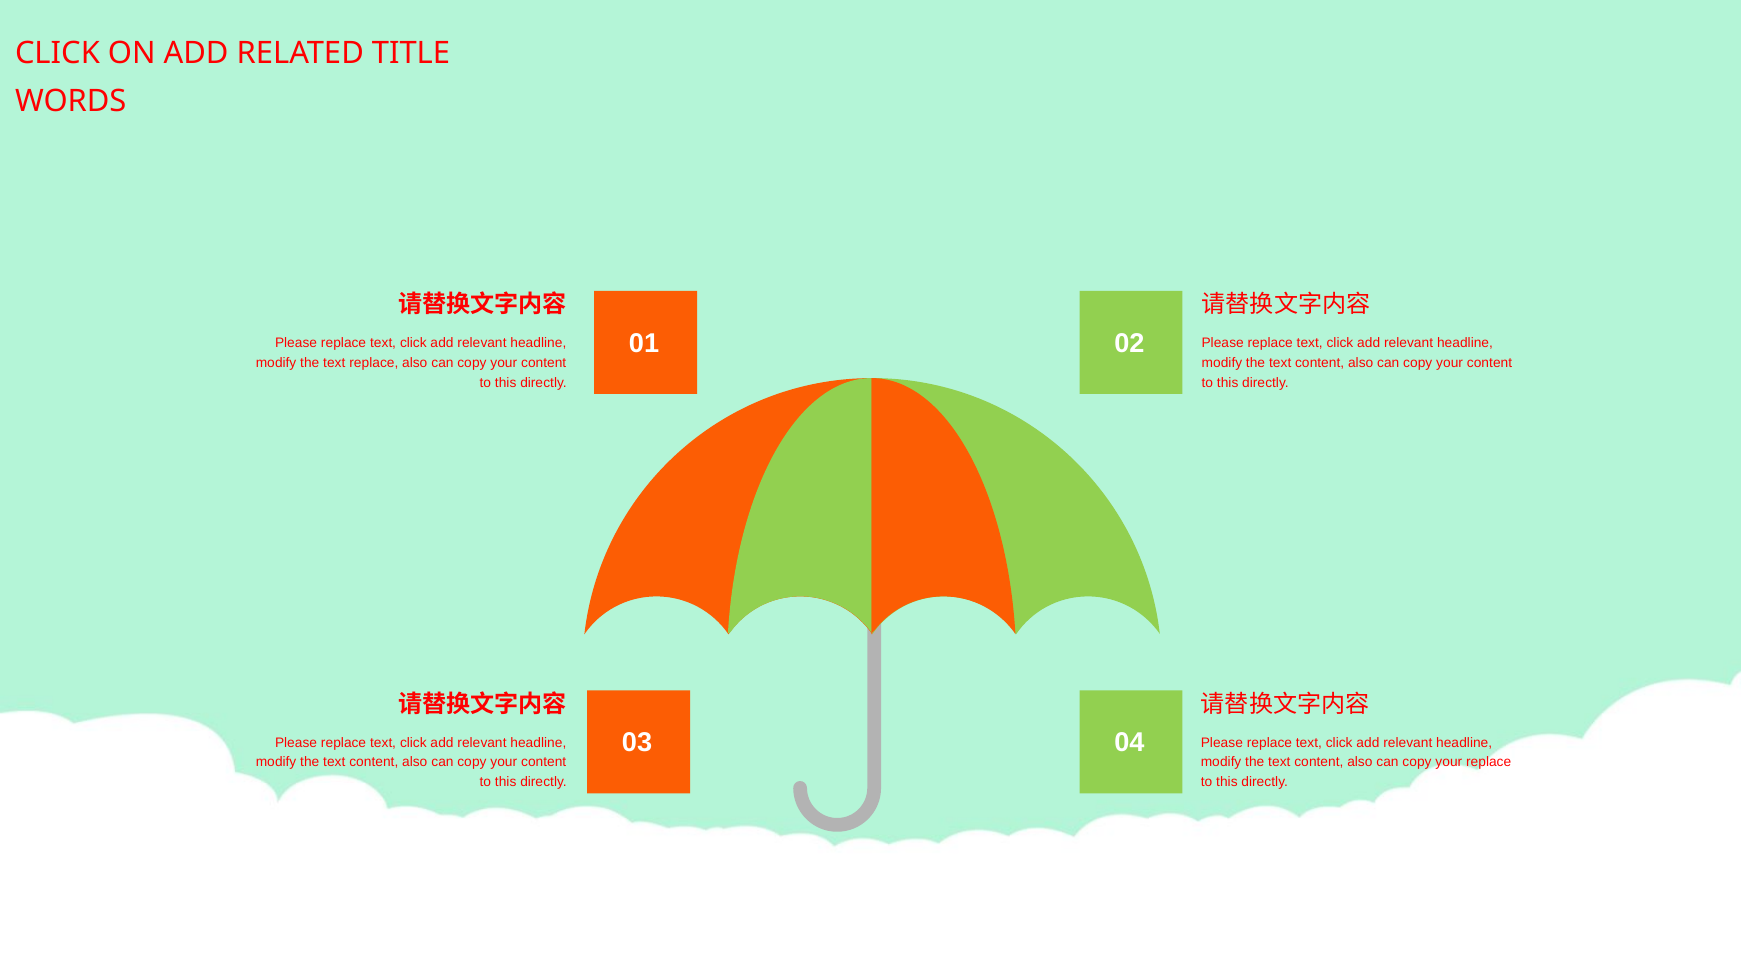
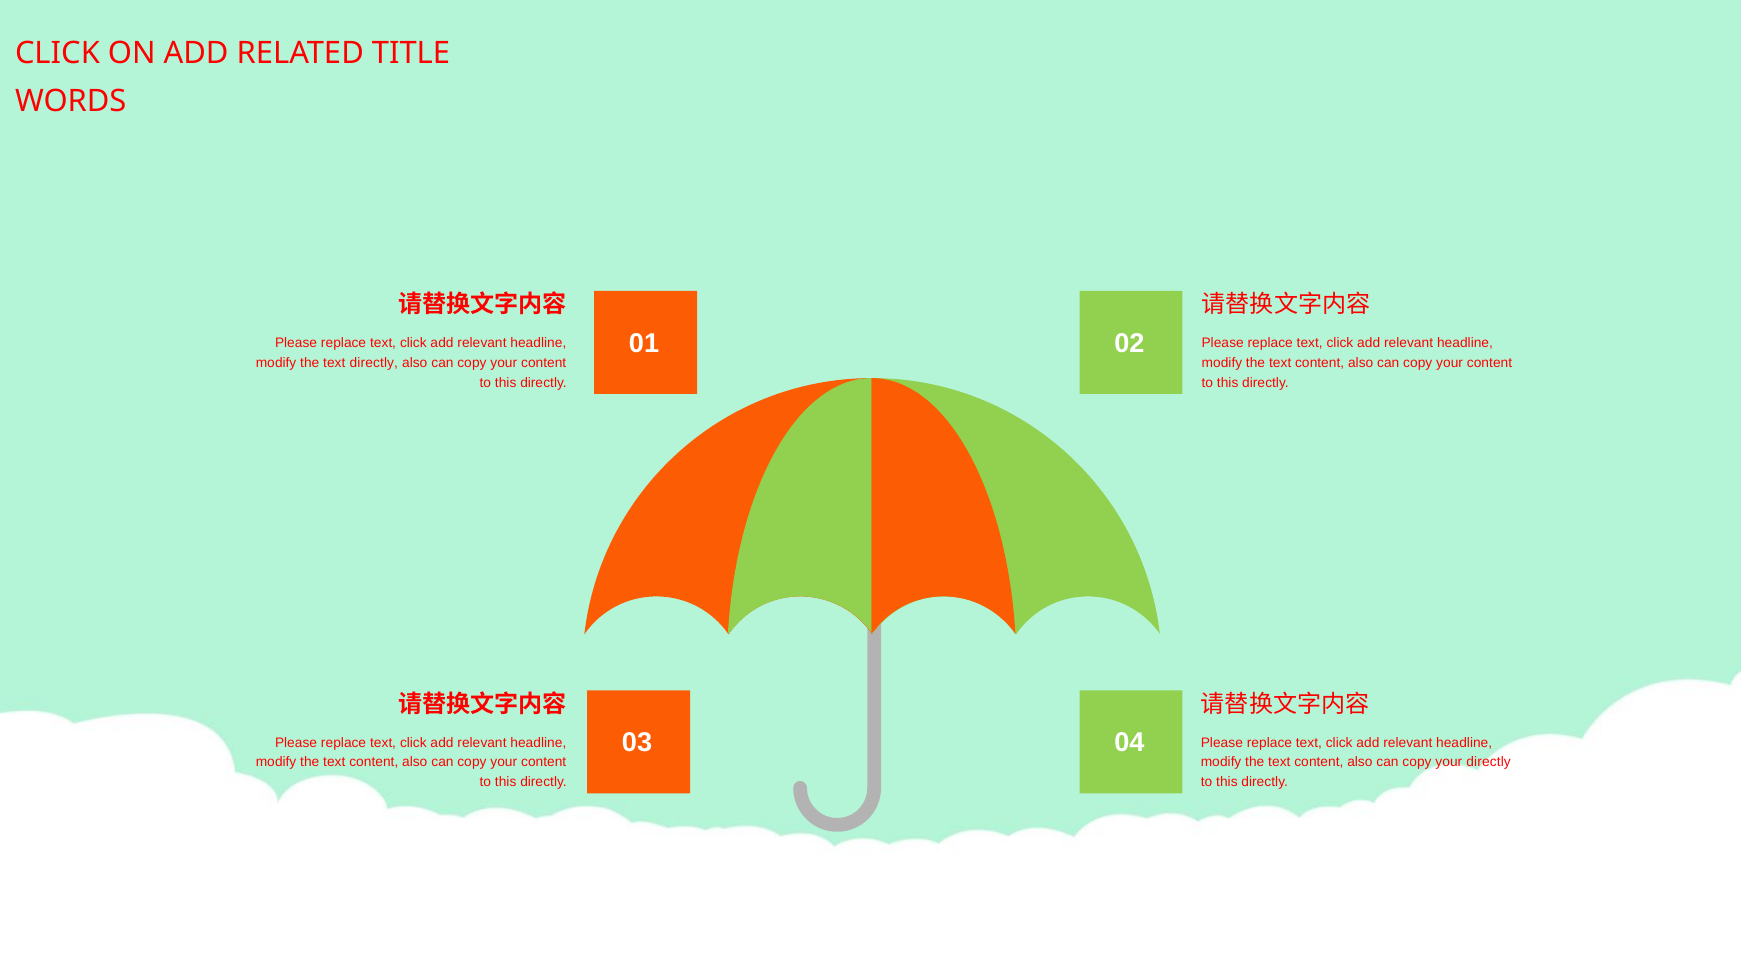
text replace: replace -> directly
your replace: replace -> directly
